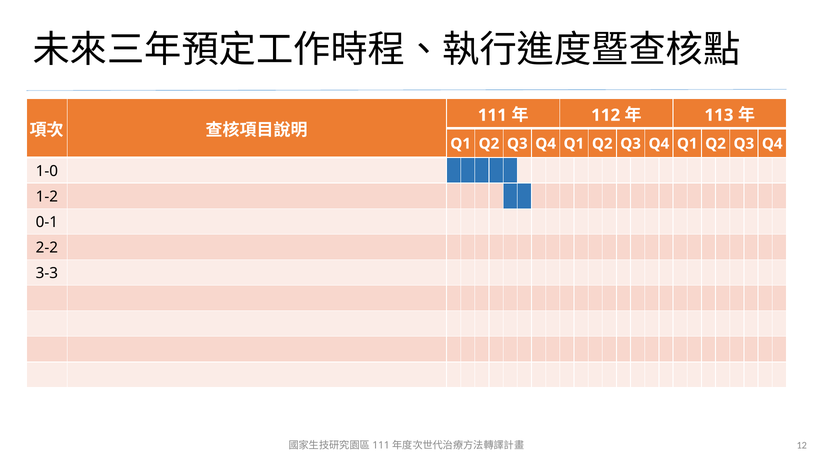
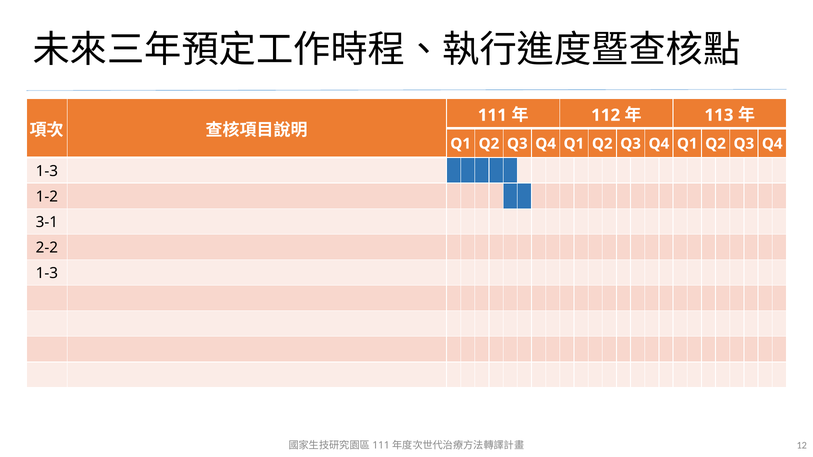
1-0 at (47, 171): 1-0 -> 1-3
0-1: 0-1 -> 3-1
3-3 at (47, 274): 3-3 -> 1-3
